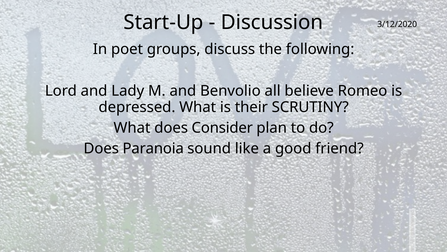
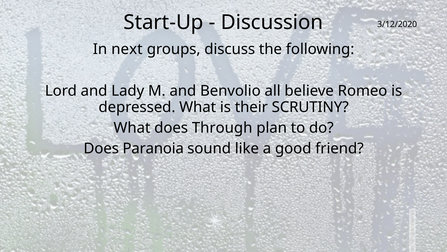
poet: poet -> next
Consider: Consider -> Through
